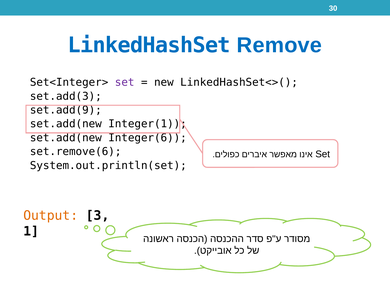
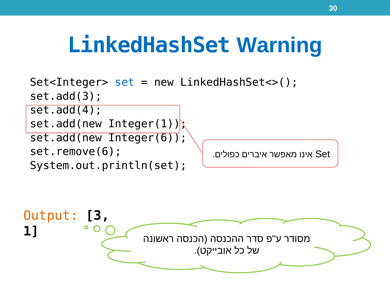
Remove: Remove -> Warning
set at (125, 82) colour: purple -> blue
set.add(9: set.add(9 -> set.add(4
